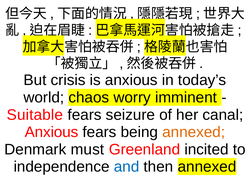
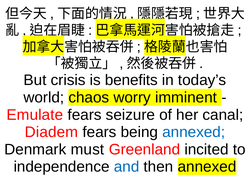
is anxious: anxious -> benefits
Suitable: Suitable -> Emulate
Anxious at (52, 132): Anxious -> Diadem
annexed at (194, 132) colour: orange -> blue
